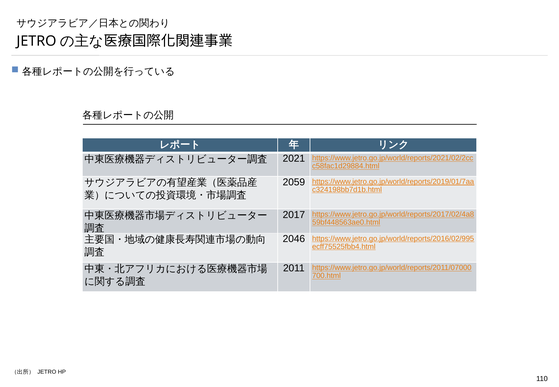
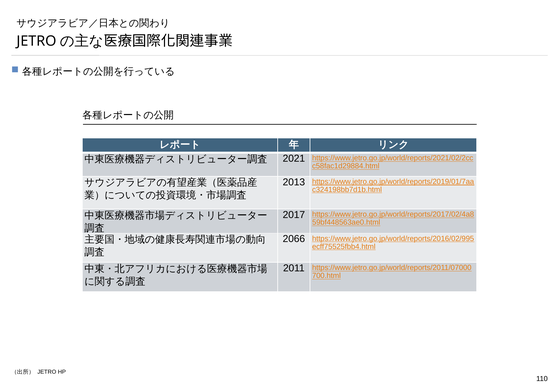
2059: 2059 -> 2013
2046: 2046 -> 2066
